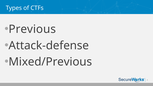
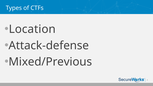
Previous: Previous -> Location
